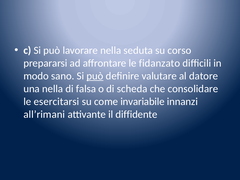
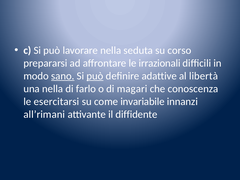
fidanzato: fidanzato -> irrazionali
sano underline: none -> present
valutare: valutare -> adattive
datore: datore -> libertà
falsa: falsa -> farlo
scheda: scheda -> magari
consolidare: consolidare -> conoscenza
